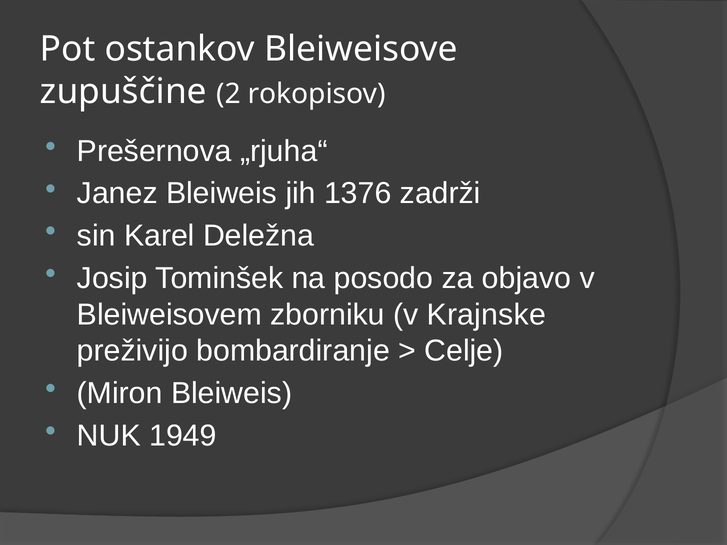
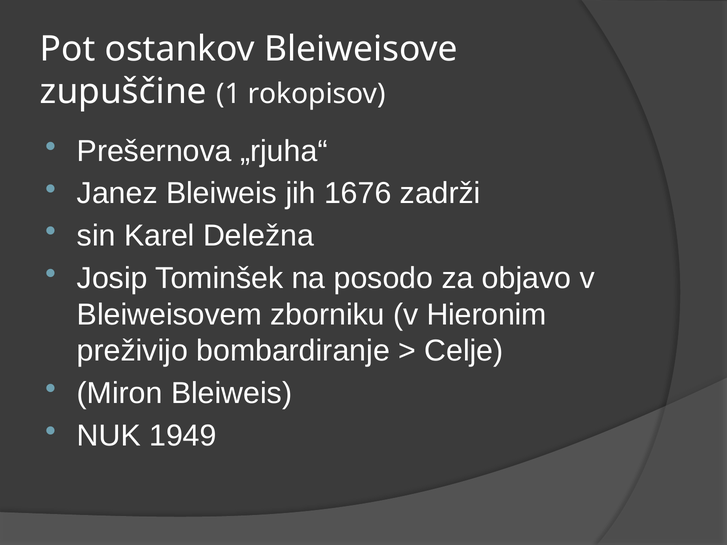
2: 2 -> 1
1376: 1376 -> 1676
Krajnske: Krajnske -> Hieronim
